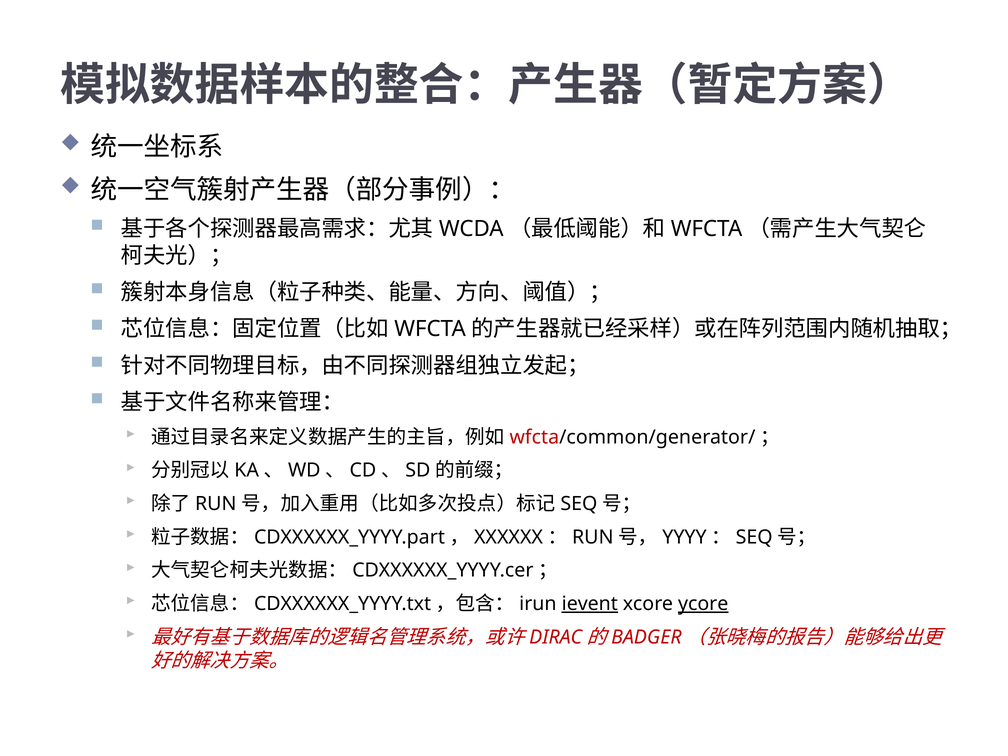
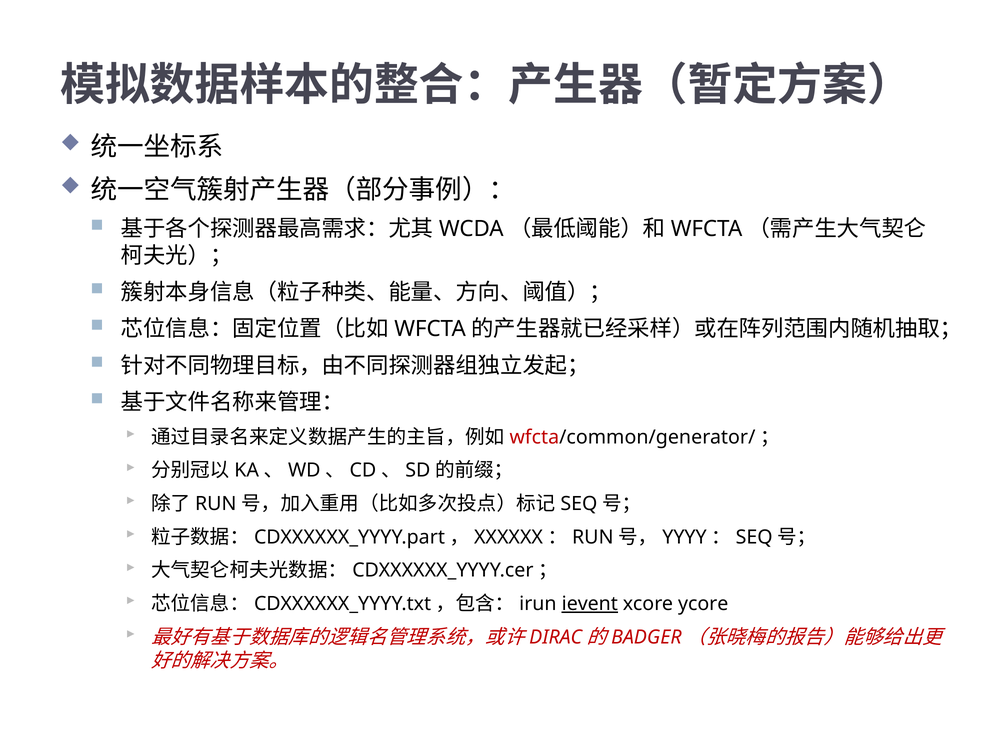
ycore underline: present -> none
